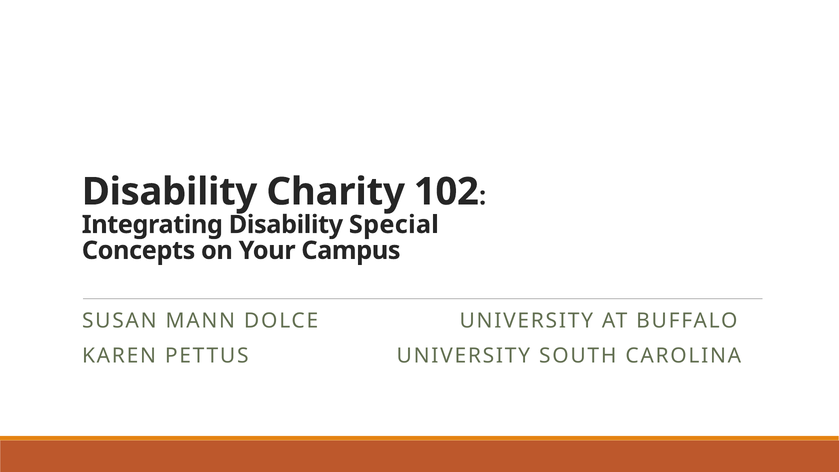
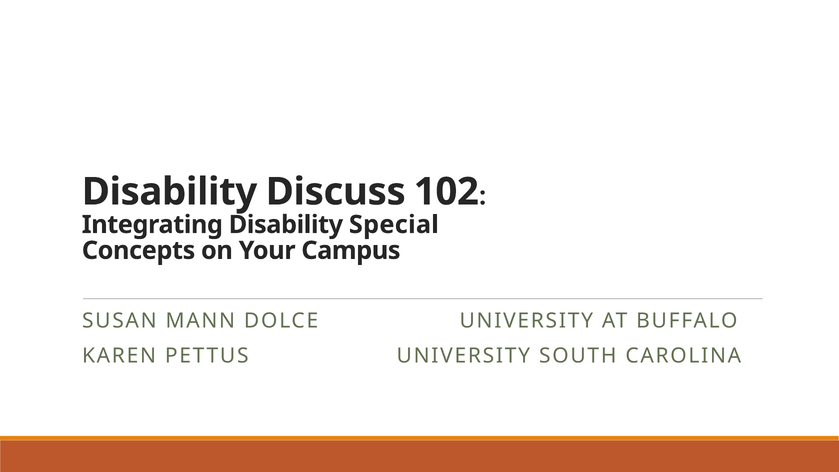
Charity: Charity -> Discuss
